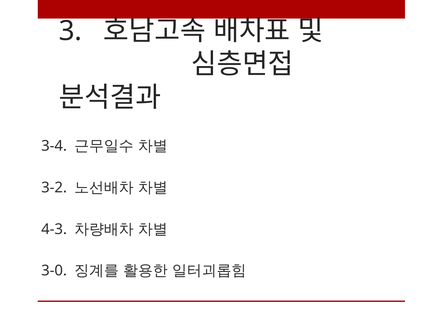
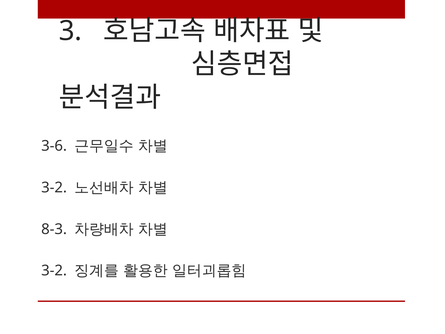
3-4: 3-4 -> 3-6
4-3: 4-3 -> 8-3
3-0 at (54, 270): 3-0 -> 3-2
